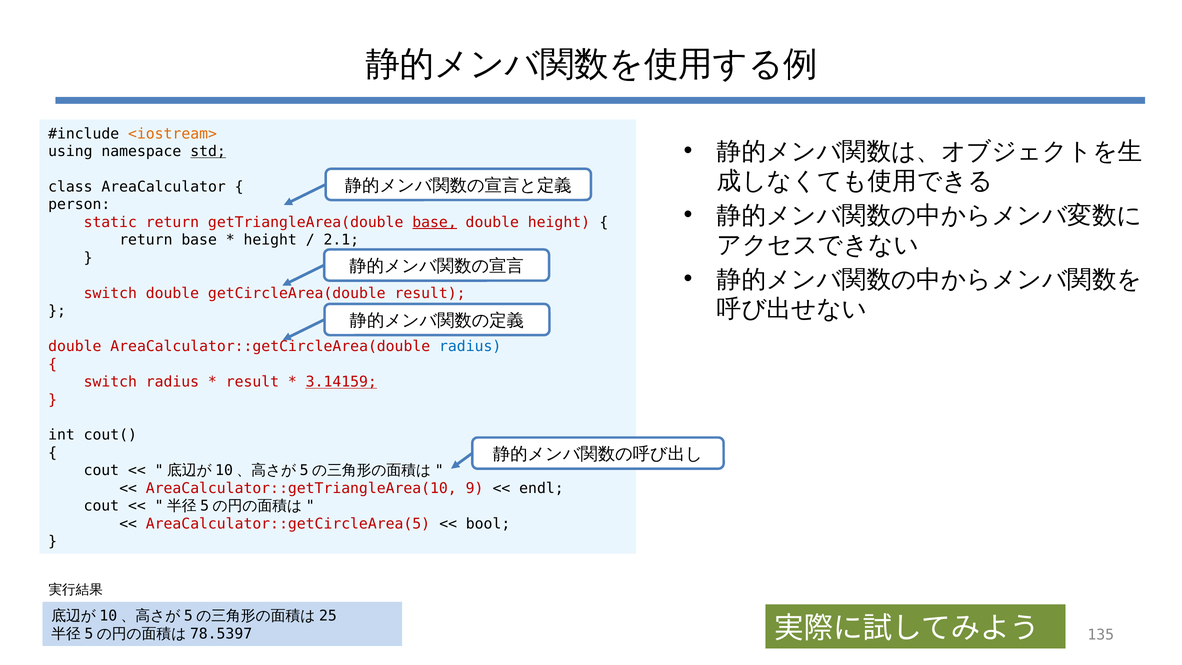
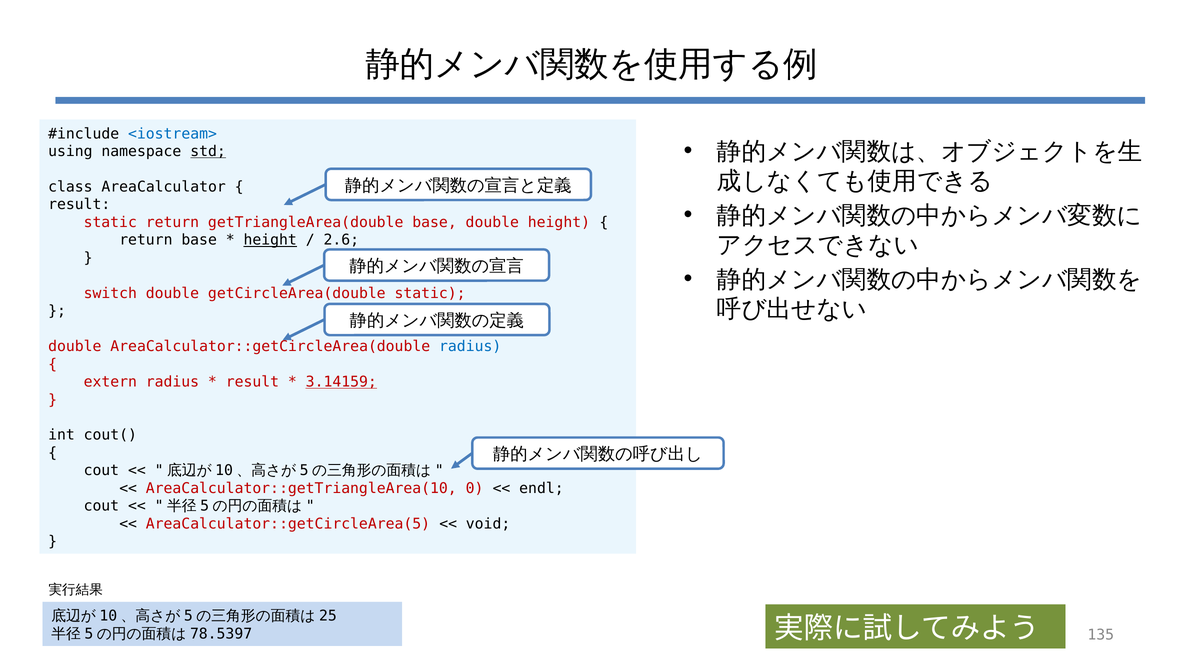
<iostream> colour: orange -> blue
person at (79, 205): person -> result
base at (435, 222) underline: present -> none
height at (270, 240) underline: none -> present
2.1: 2.1 -> 2.6
getCircleArea(double result: result -> static
switch at (110, 382): switch -> extern
9: 9 -> 0
bool: bool -> void
